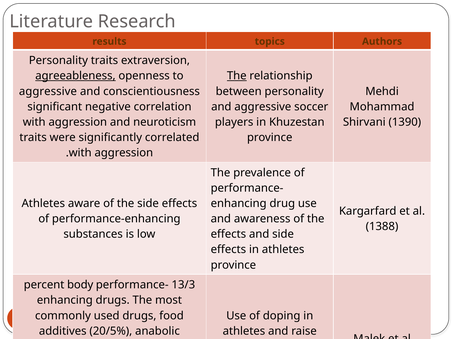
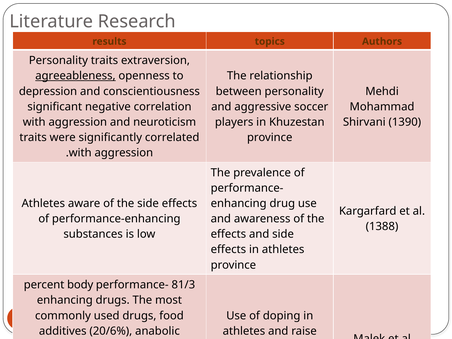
The at (237, 76) underline: present -> none
aggressive at (48, 91): aggressive -> depression
13/3: 13/3 -> 81/3
20/5%: 20/5% -> 20/6%
